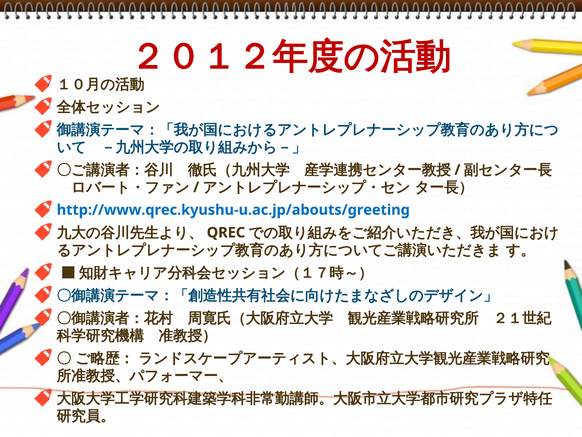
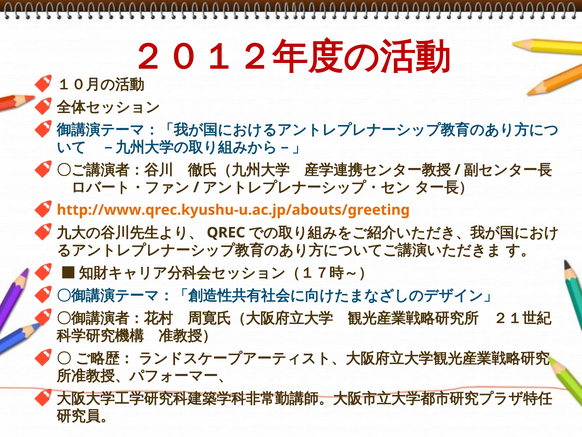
http://www.qrec.kyushu-u.ac.jp/abouts/greeting colour: blue -> orange
